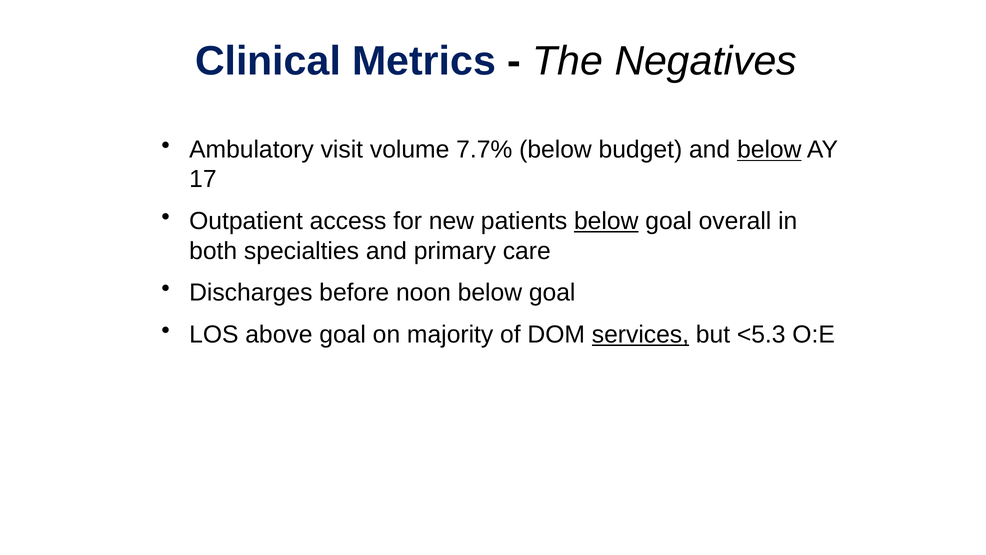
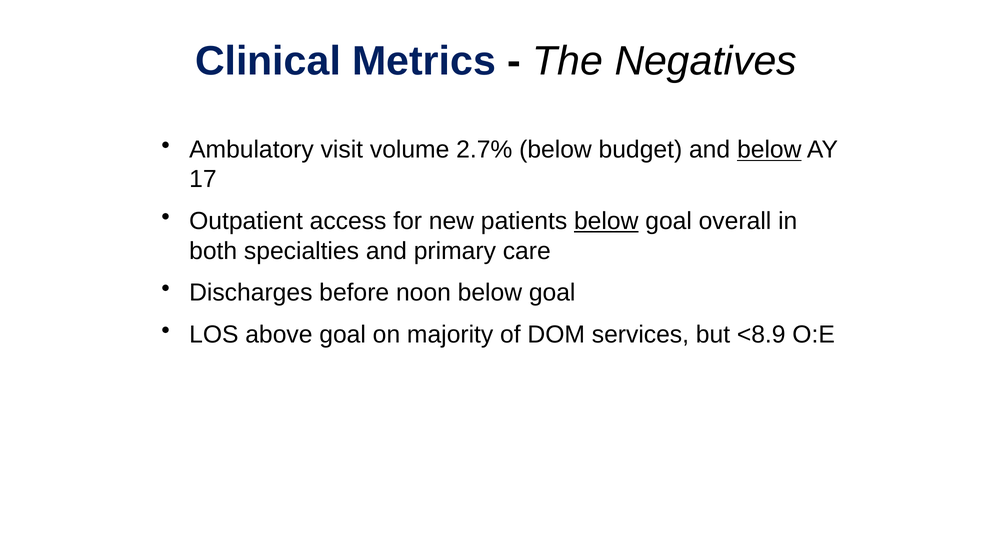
7.7%: 7.7% -> 2.7%
services underline: present -> none
<5.3: <5.3 -> <8.9
